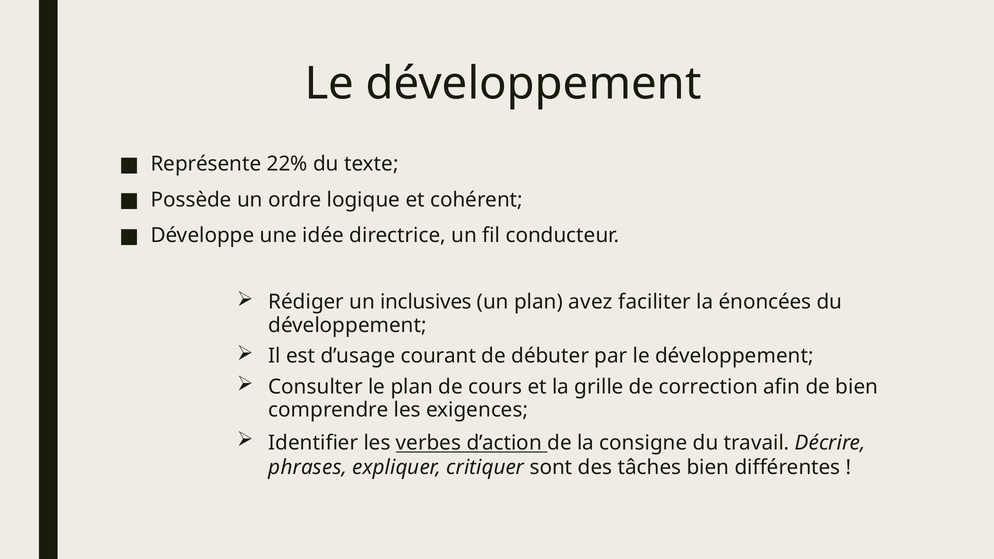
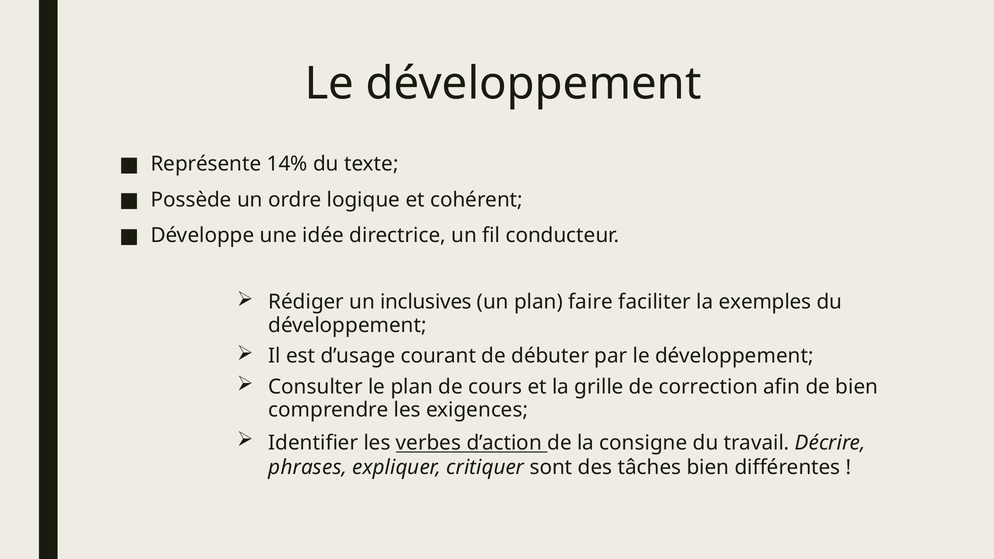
22%: 22% -> 14%
avez: avez -> faire
énoncées: énoncées -> exemples
